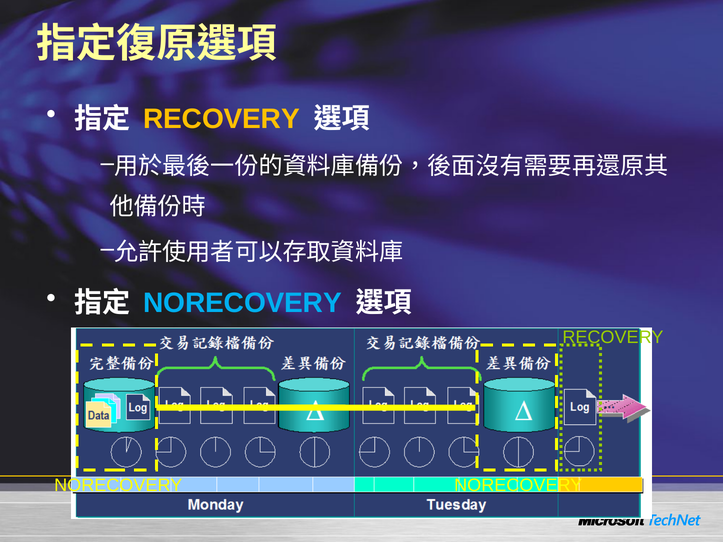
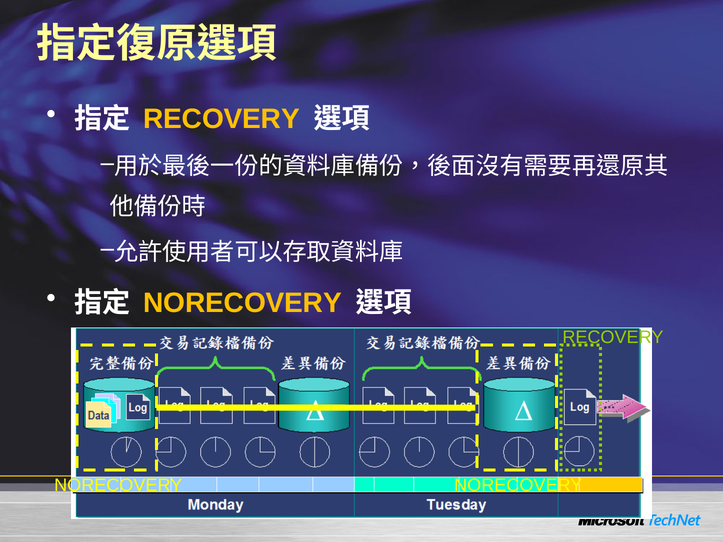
NORECOVERY at (243, 303) colour: light blue -> yellow
